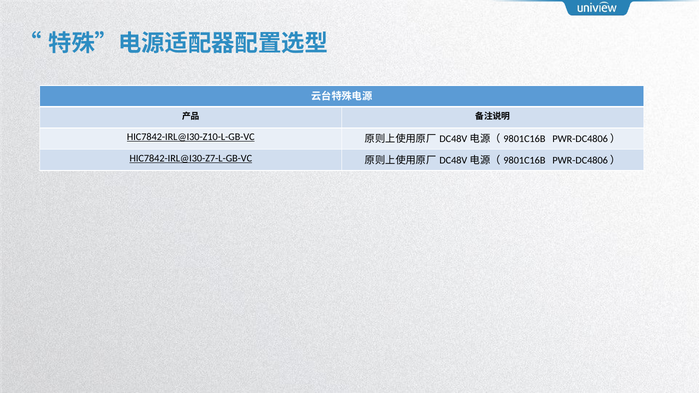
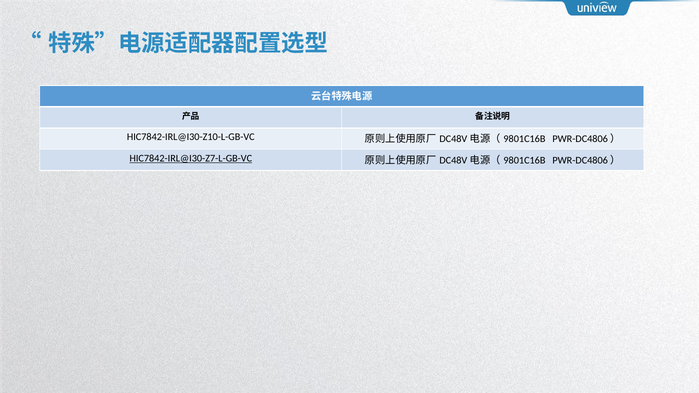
HIC7842-IRL@I30-Z10-L-GB-VC underline: present -> none
